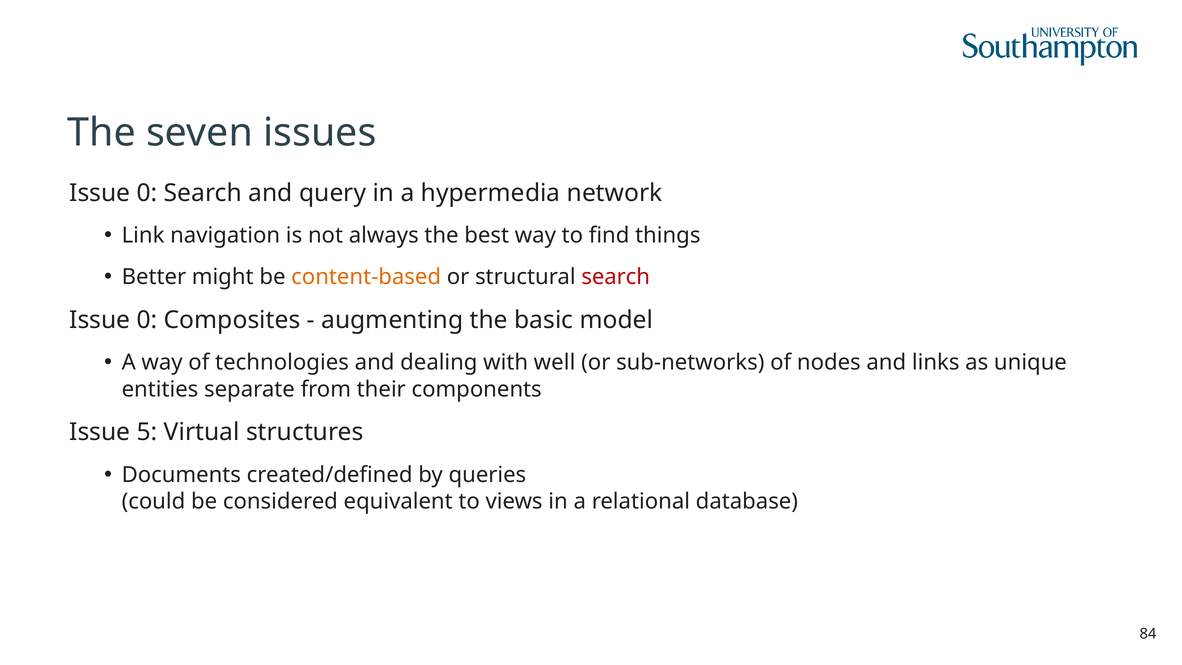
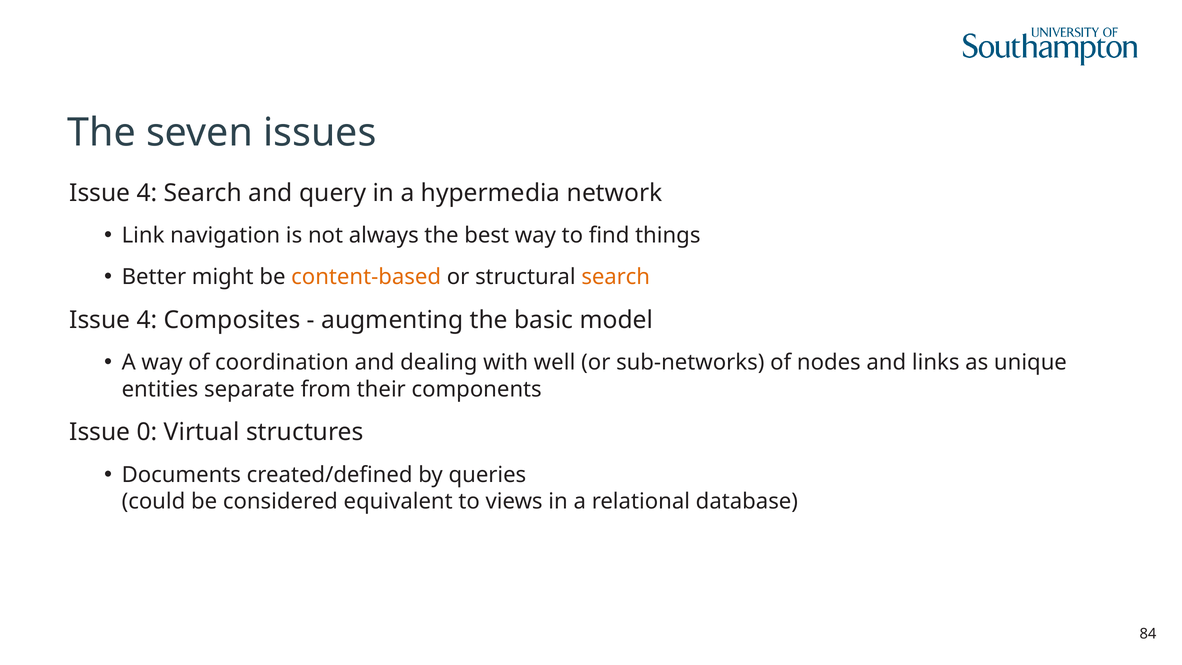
0 at (147, 193): 0 -> 4
search at (616, 277) colour: red -> orange
0 at (147, 320): 0 -> 4
technologies: technologies -> coordination
5: 5 -> 0
